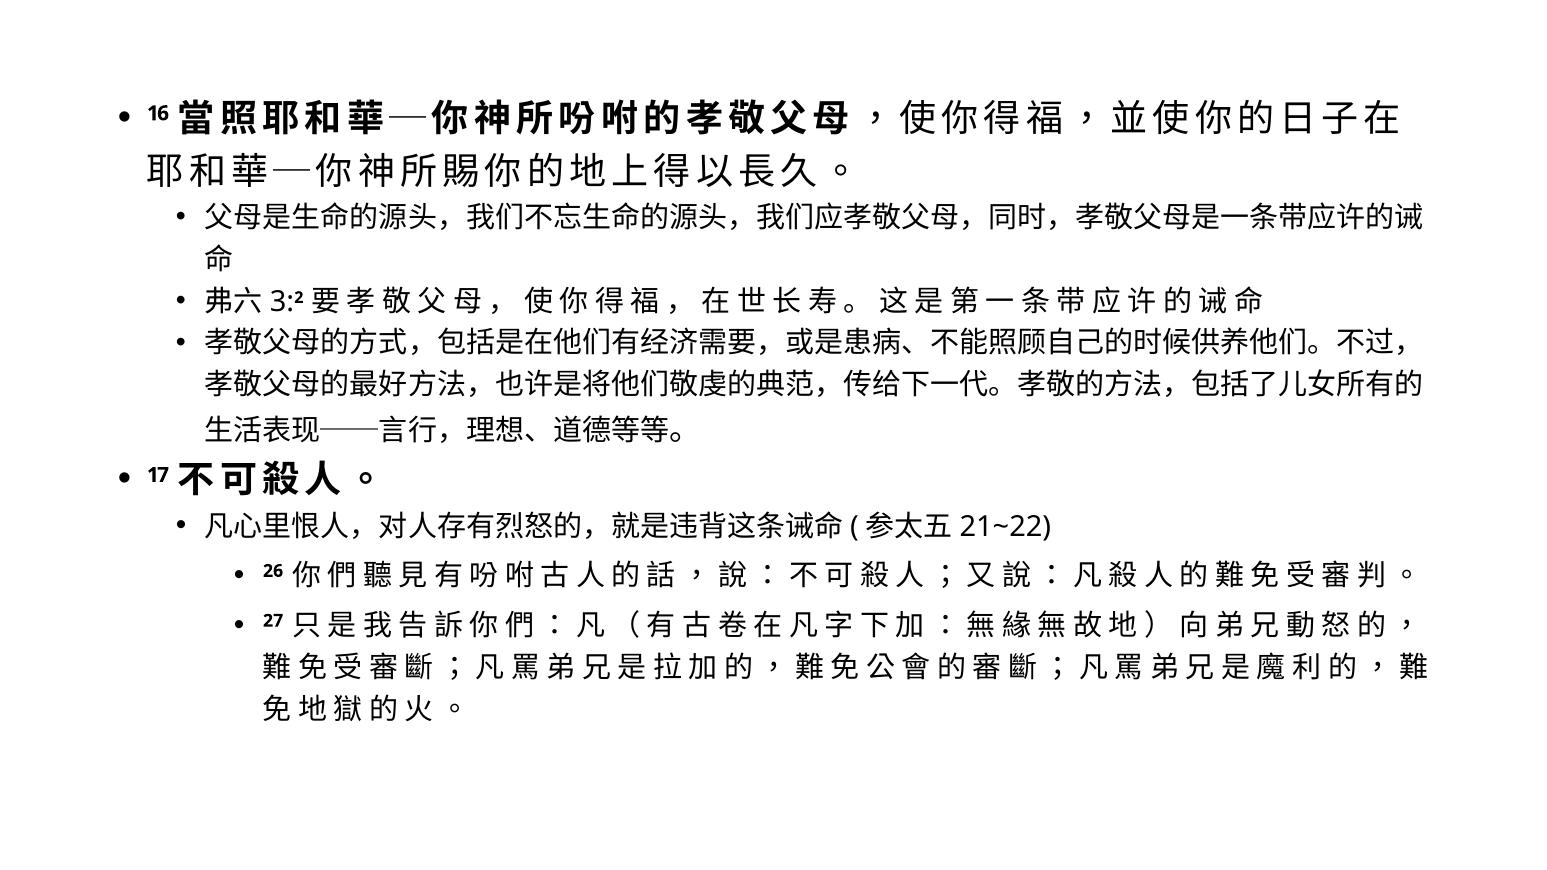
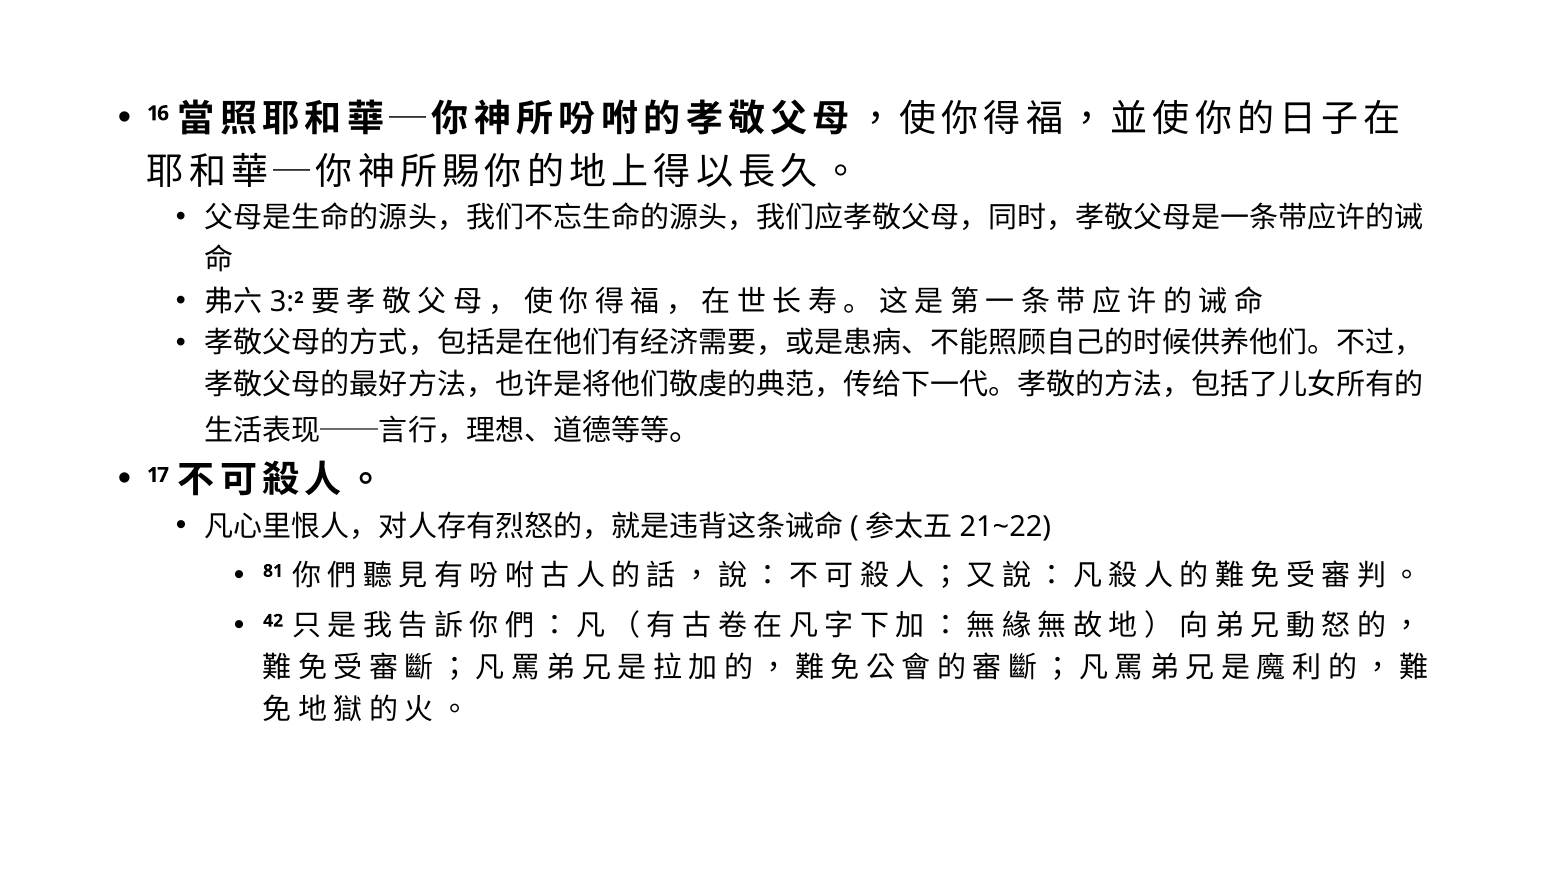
26: 26 -> 81
27: 27 -> 42
